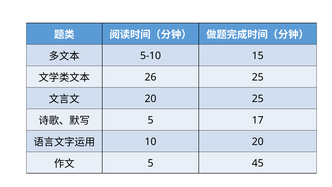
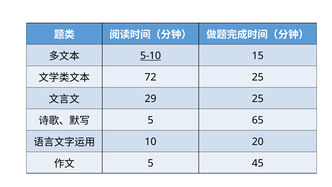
5-10 underline: none -> present
26: 26 -> 72
20 at (151, 99): 20 -> 29
17: 17 -> 65
